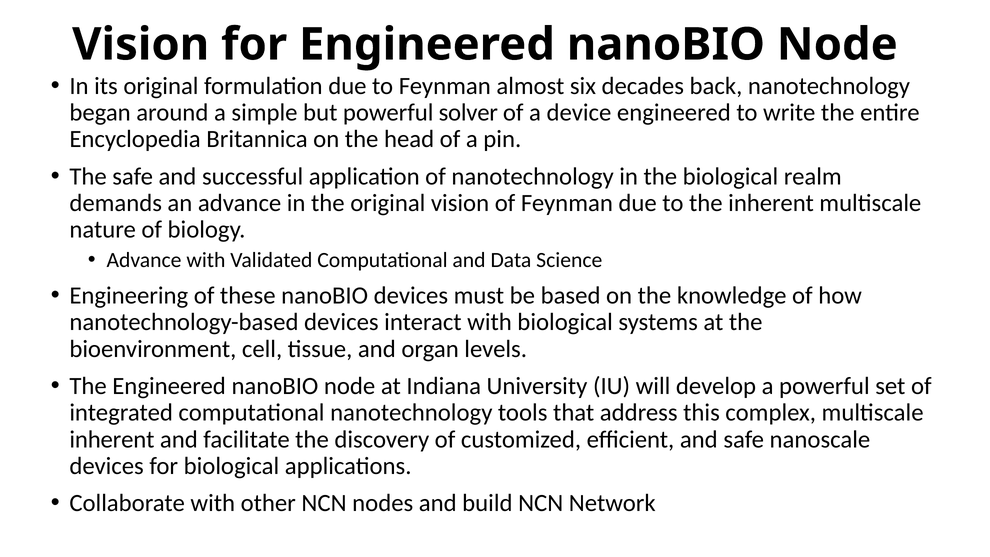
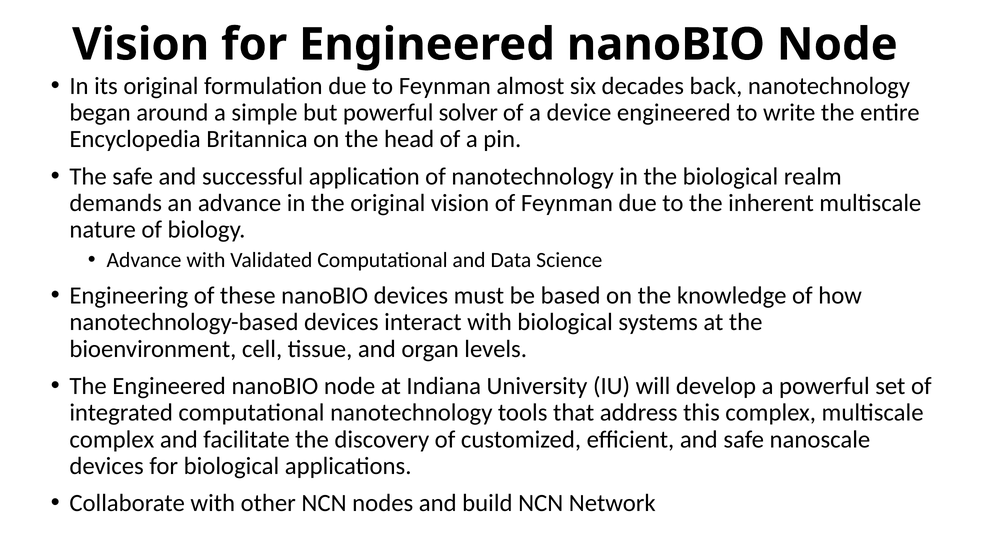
inherent at (112, 439): inherent -> complex
